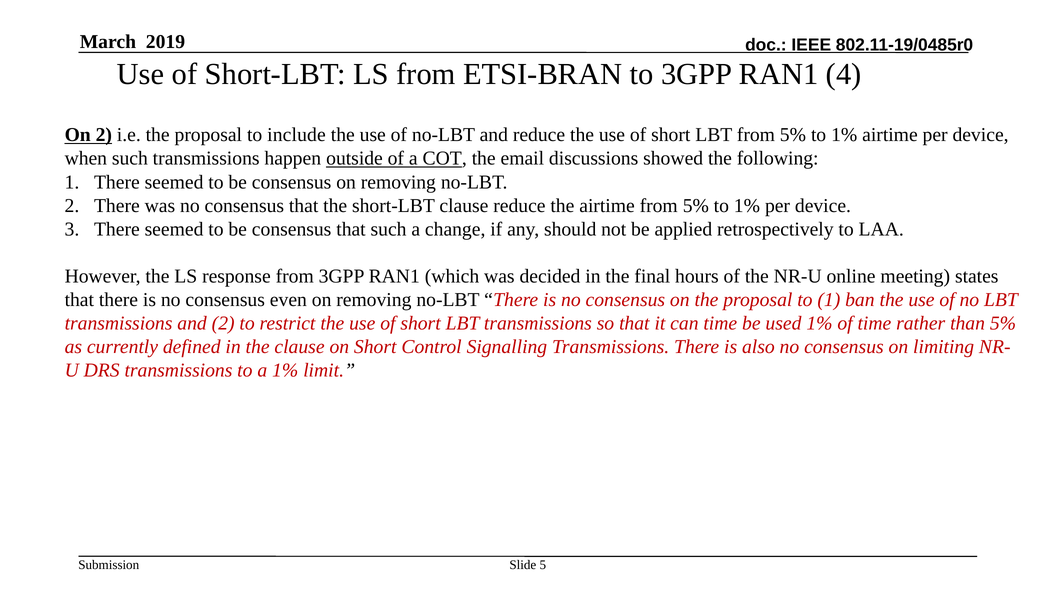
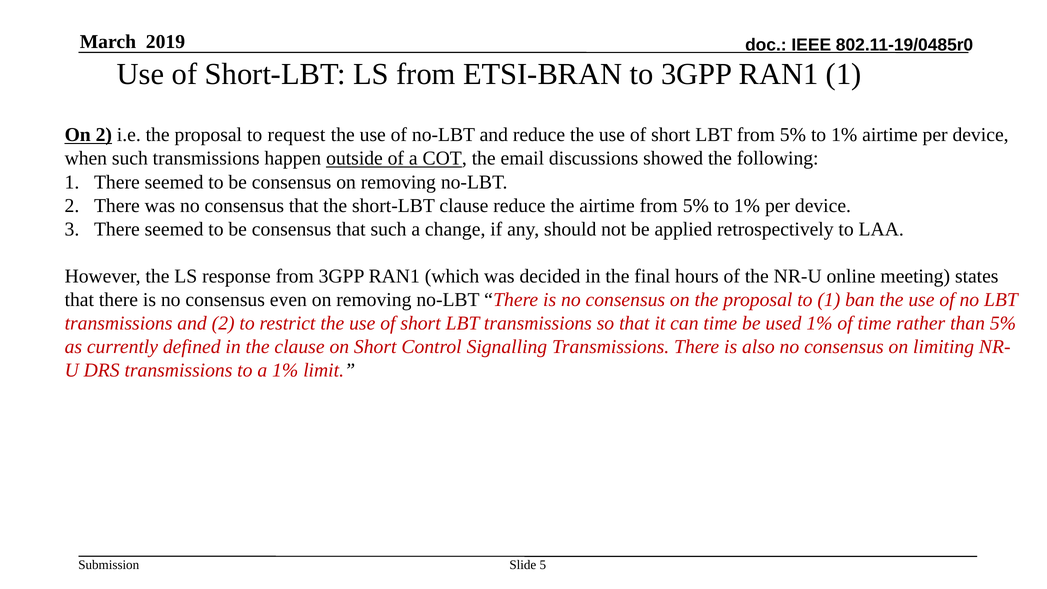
RAN1 4: 4 -> 1
include: include -> request
